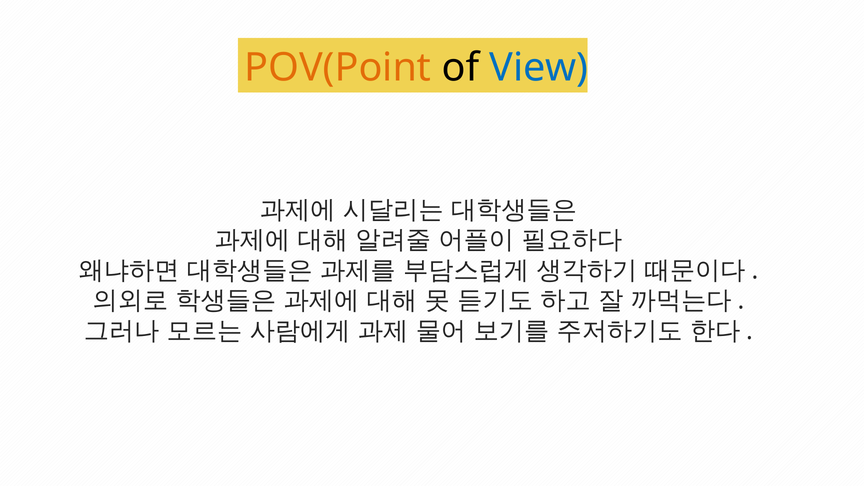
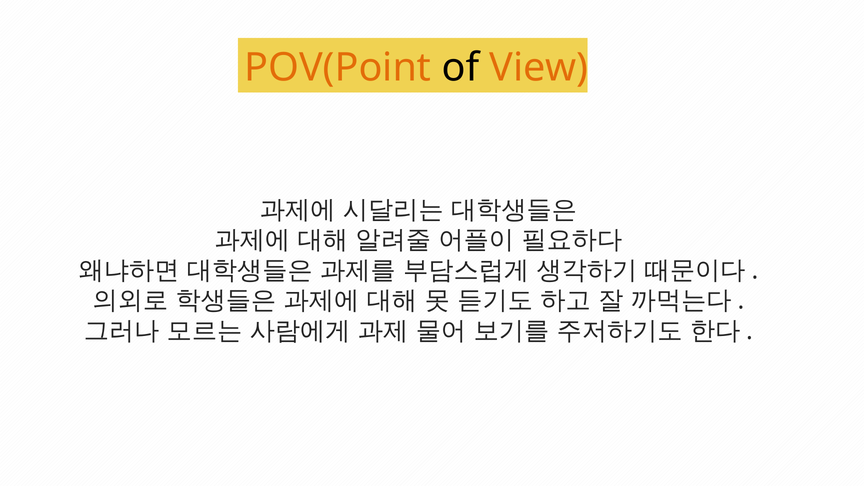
View colour: blue -> orange
